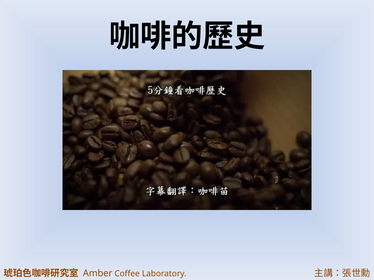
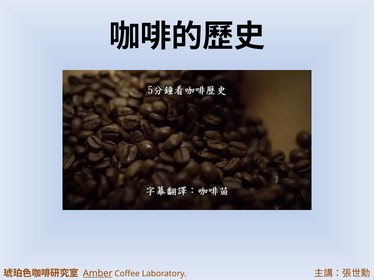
Amber underline: none -> present
